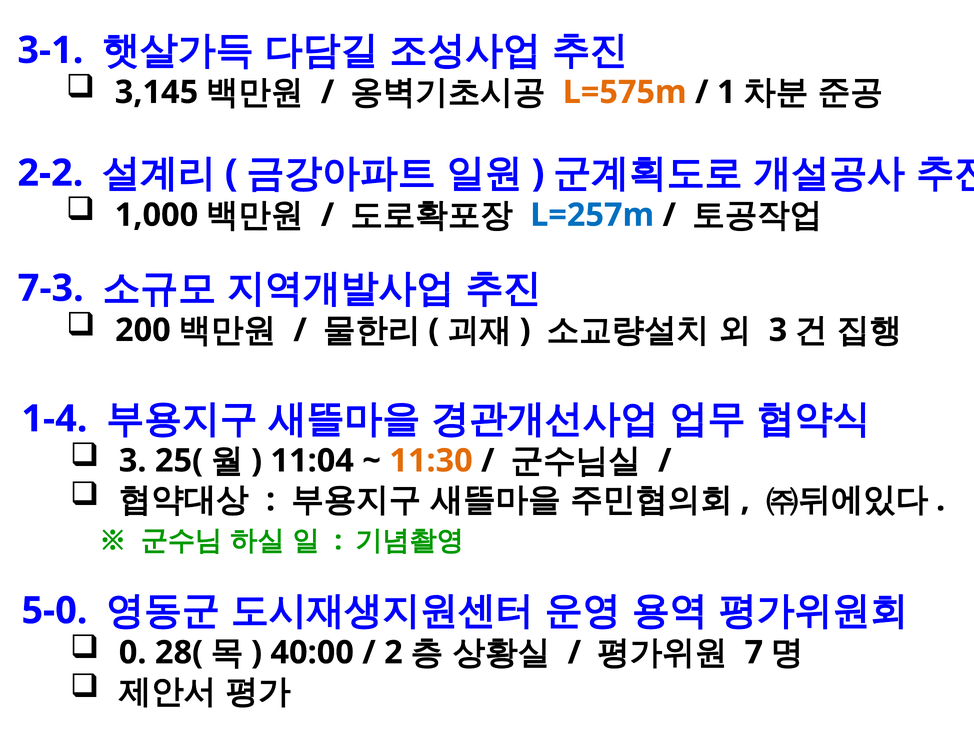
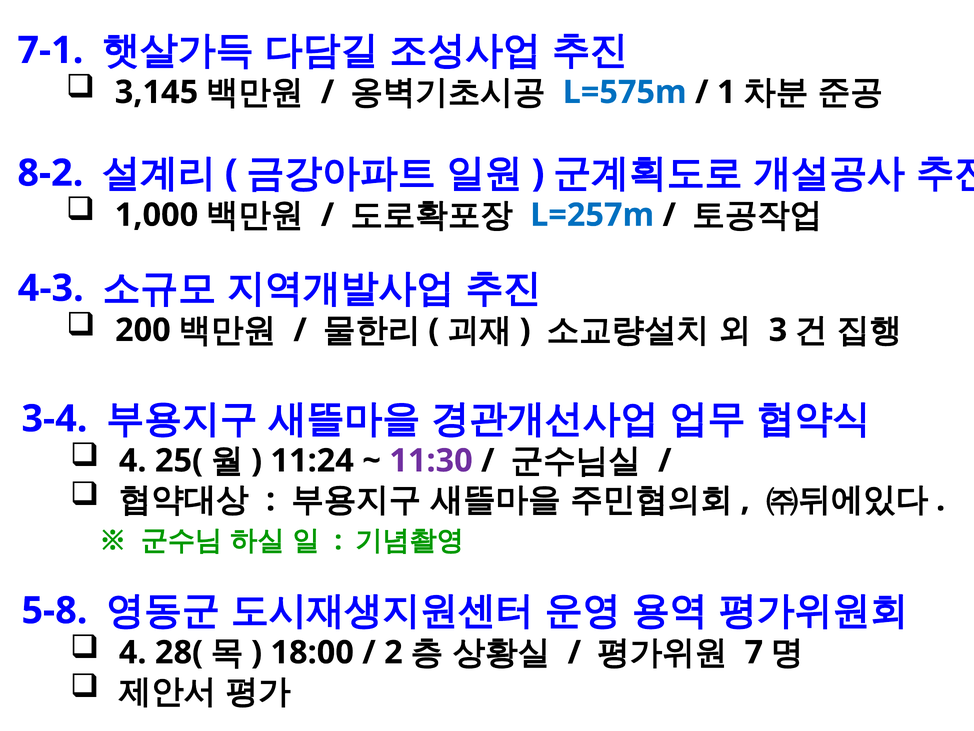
3-1: 3-1 -> 7-1
L=575m colour: orange -> blue
2-2: 2-2 -> 8-2
7-3: 7-3 -> 4-3
1-4: 1-4 -> 3-4
3 at (133, 460): 3 -> 4
11:04: 11:04 -> 11:24
11:30 colour: orange -> purple
5-0: 5-0 -> 5-8
0 at (133, 652): 0 -> 4
40:00: 40:00 -> 18:00
